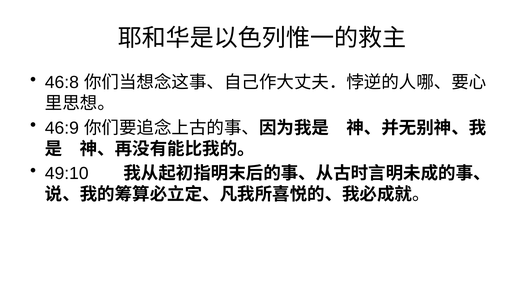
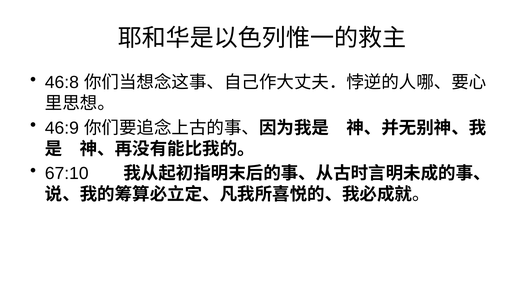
49:10: 49:10 -> 67:10
